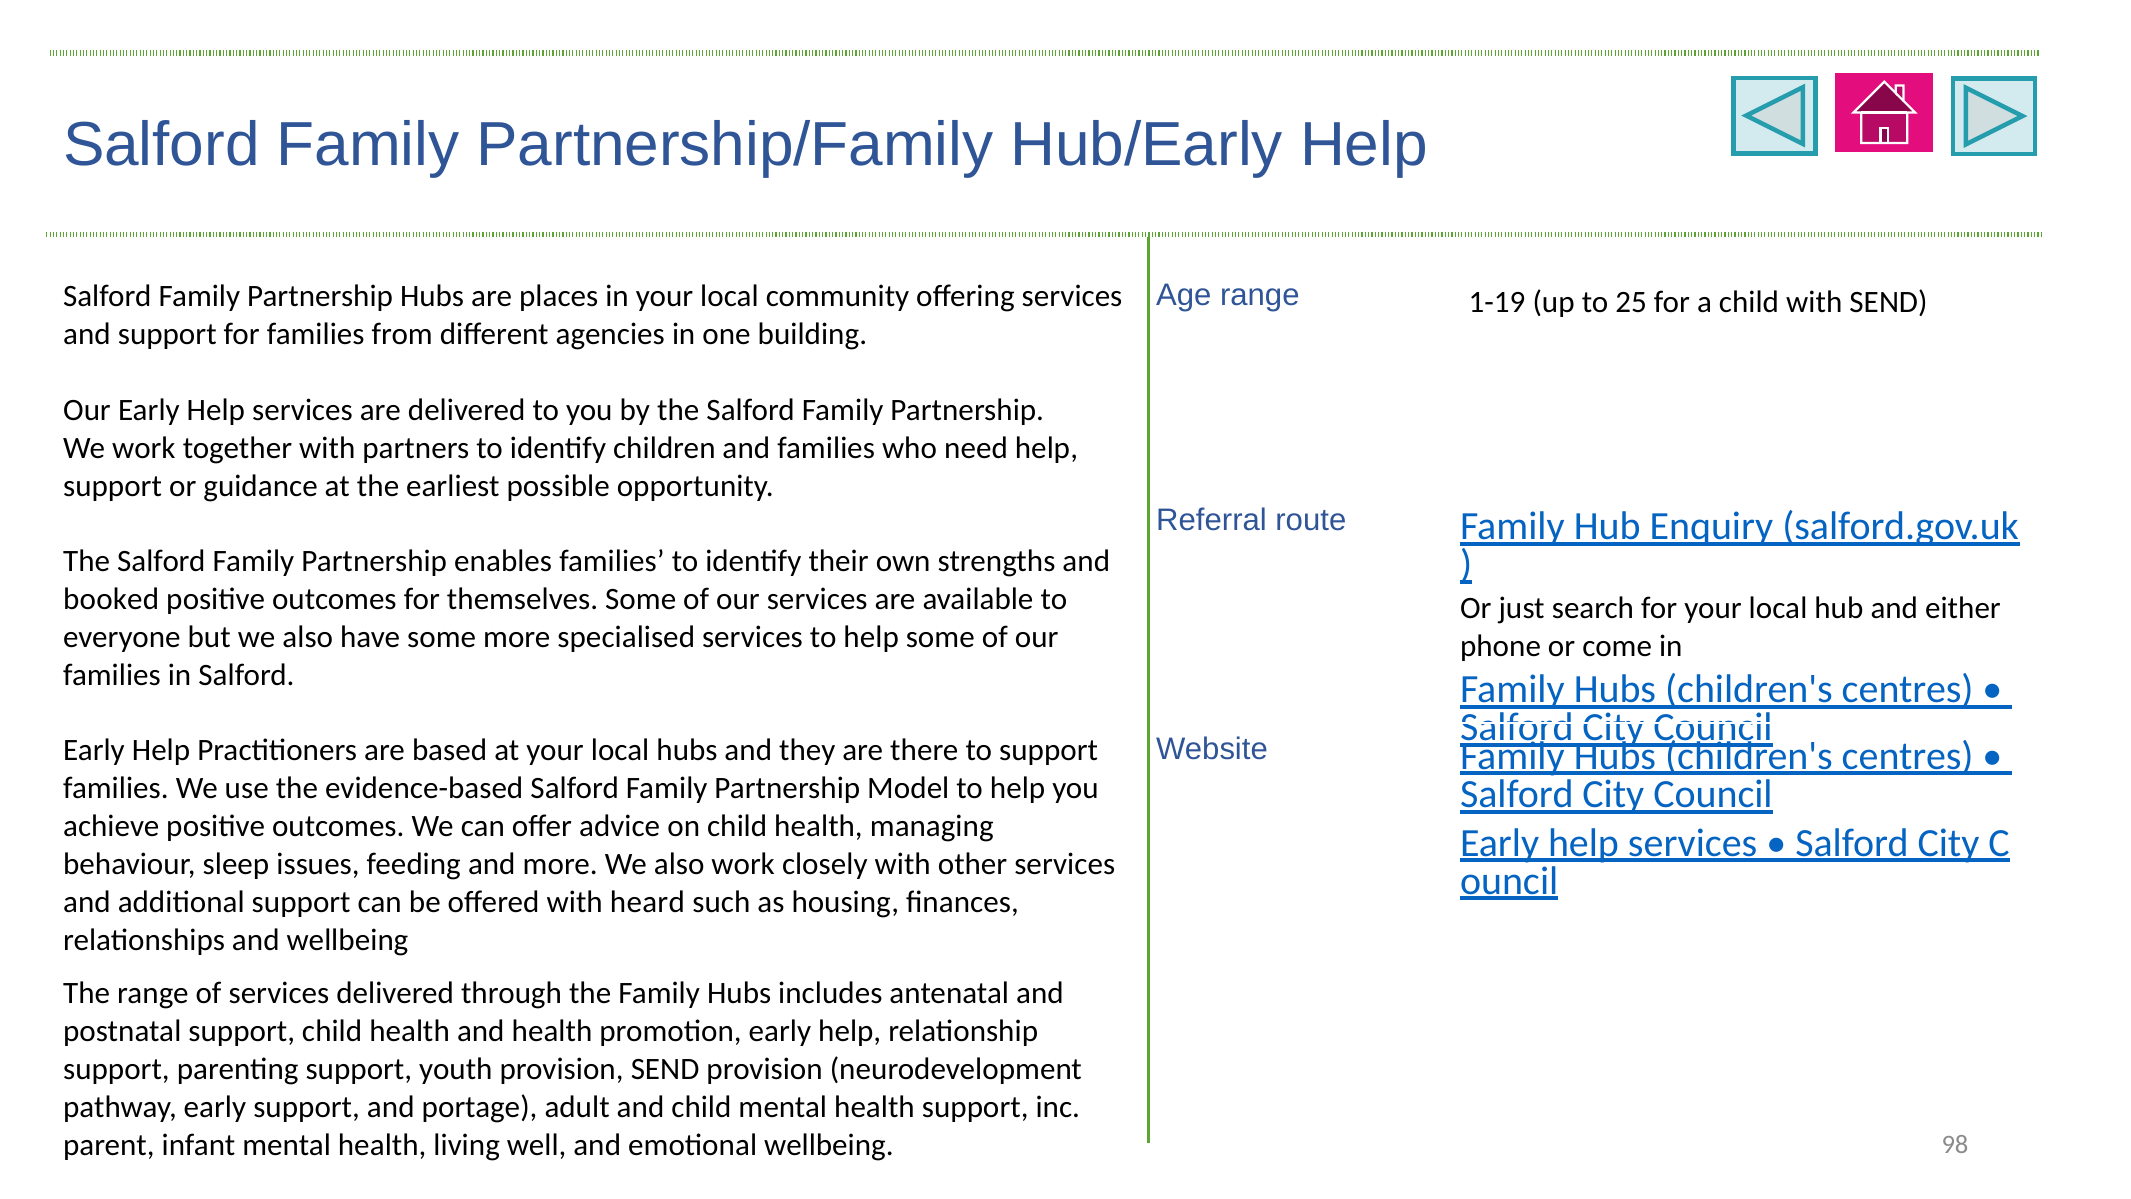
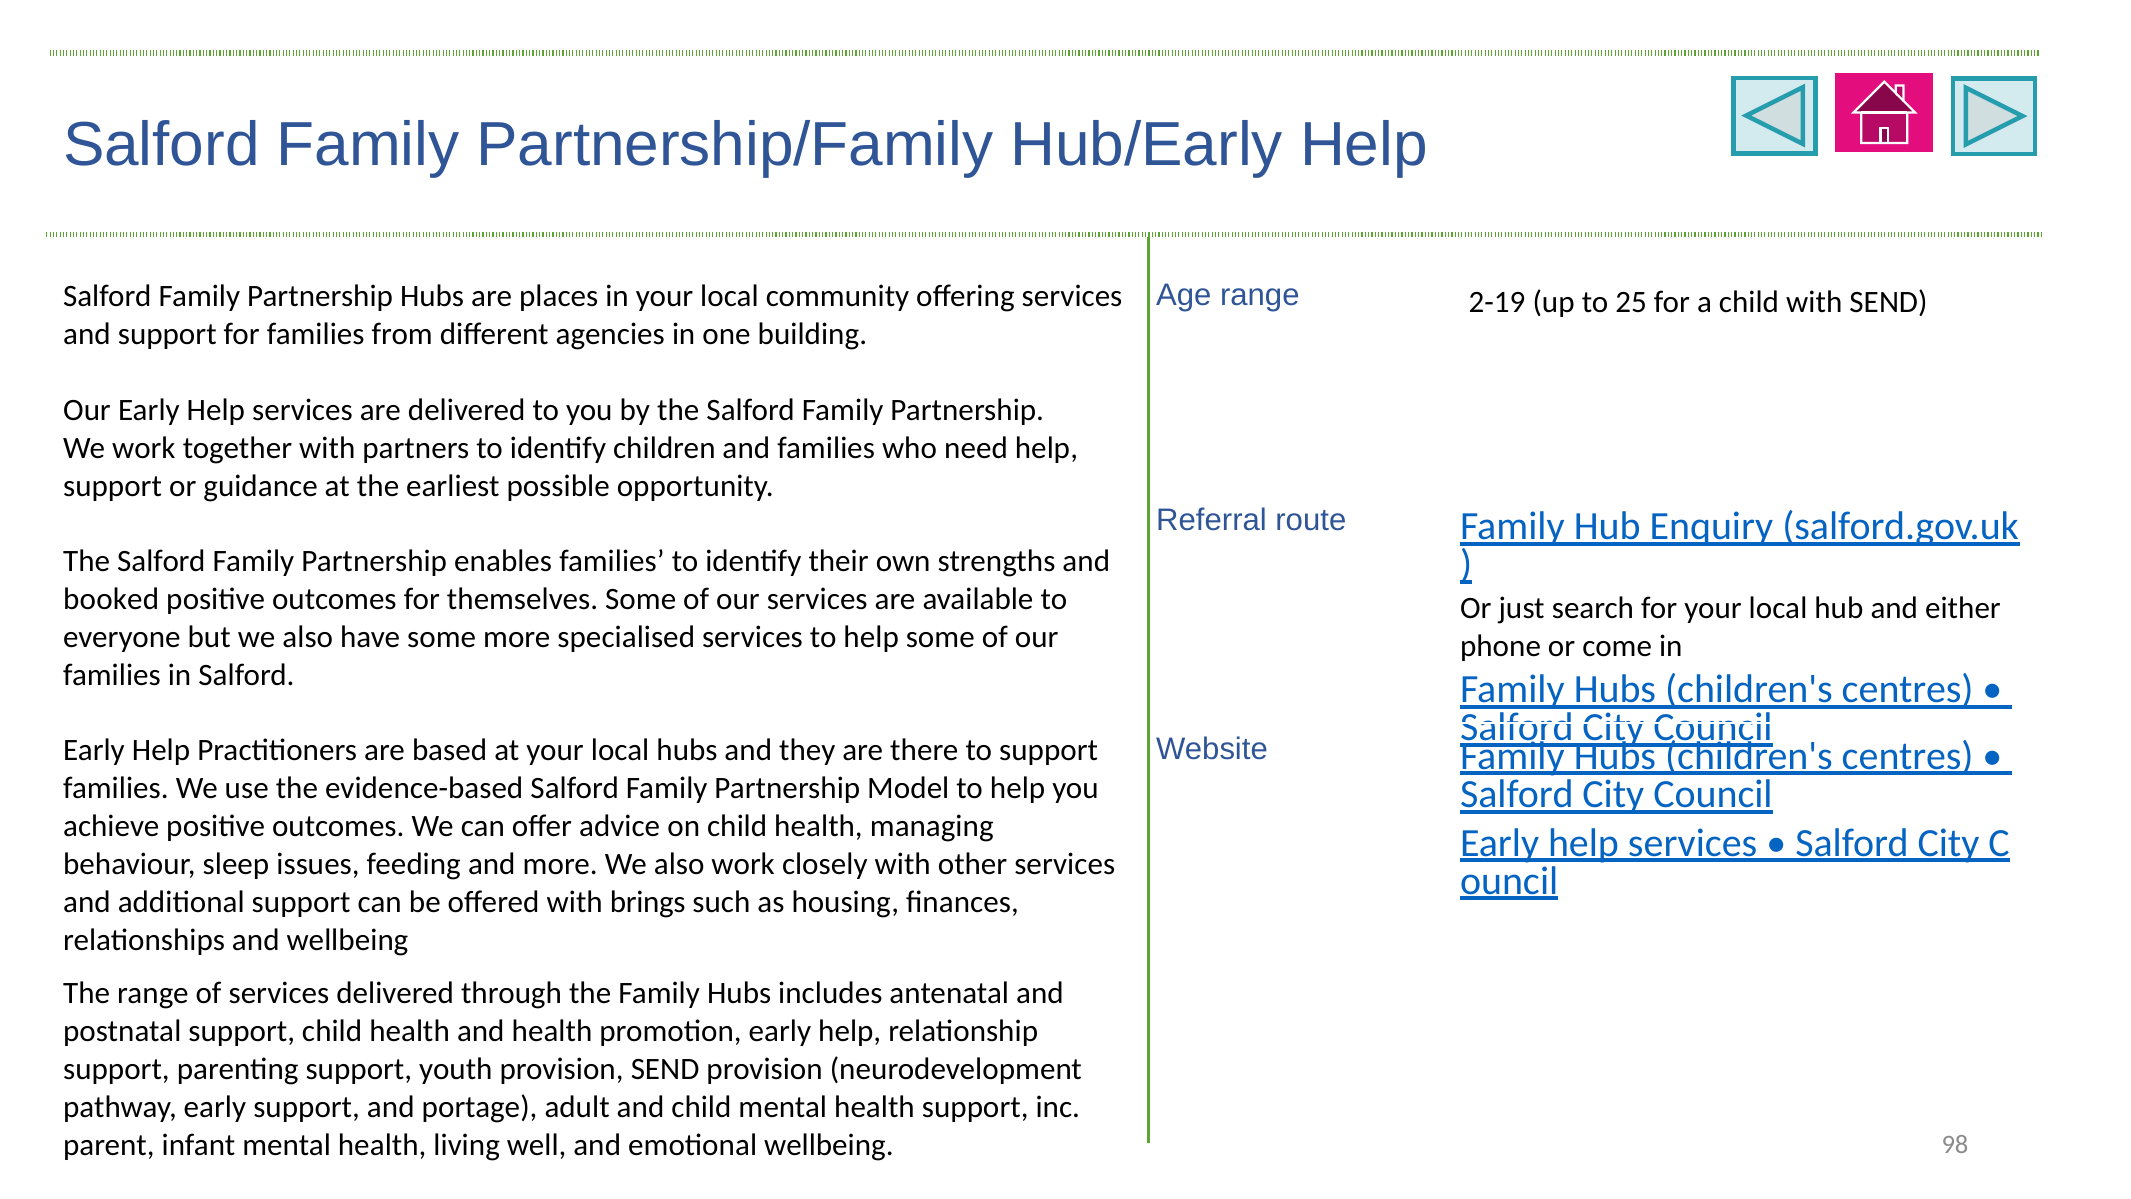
1-19: 1-19 -> 2-19
heard: heard -> brings
